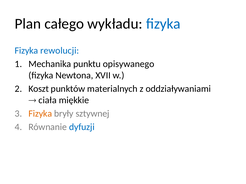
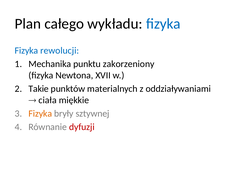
opisywanego: opisywanego -> zakorzeniony
Koszt: Koszt -> Takie
dyfuzji colour: blue -> red
